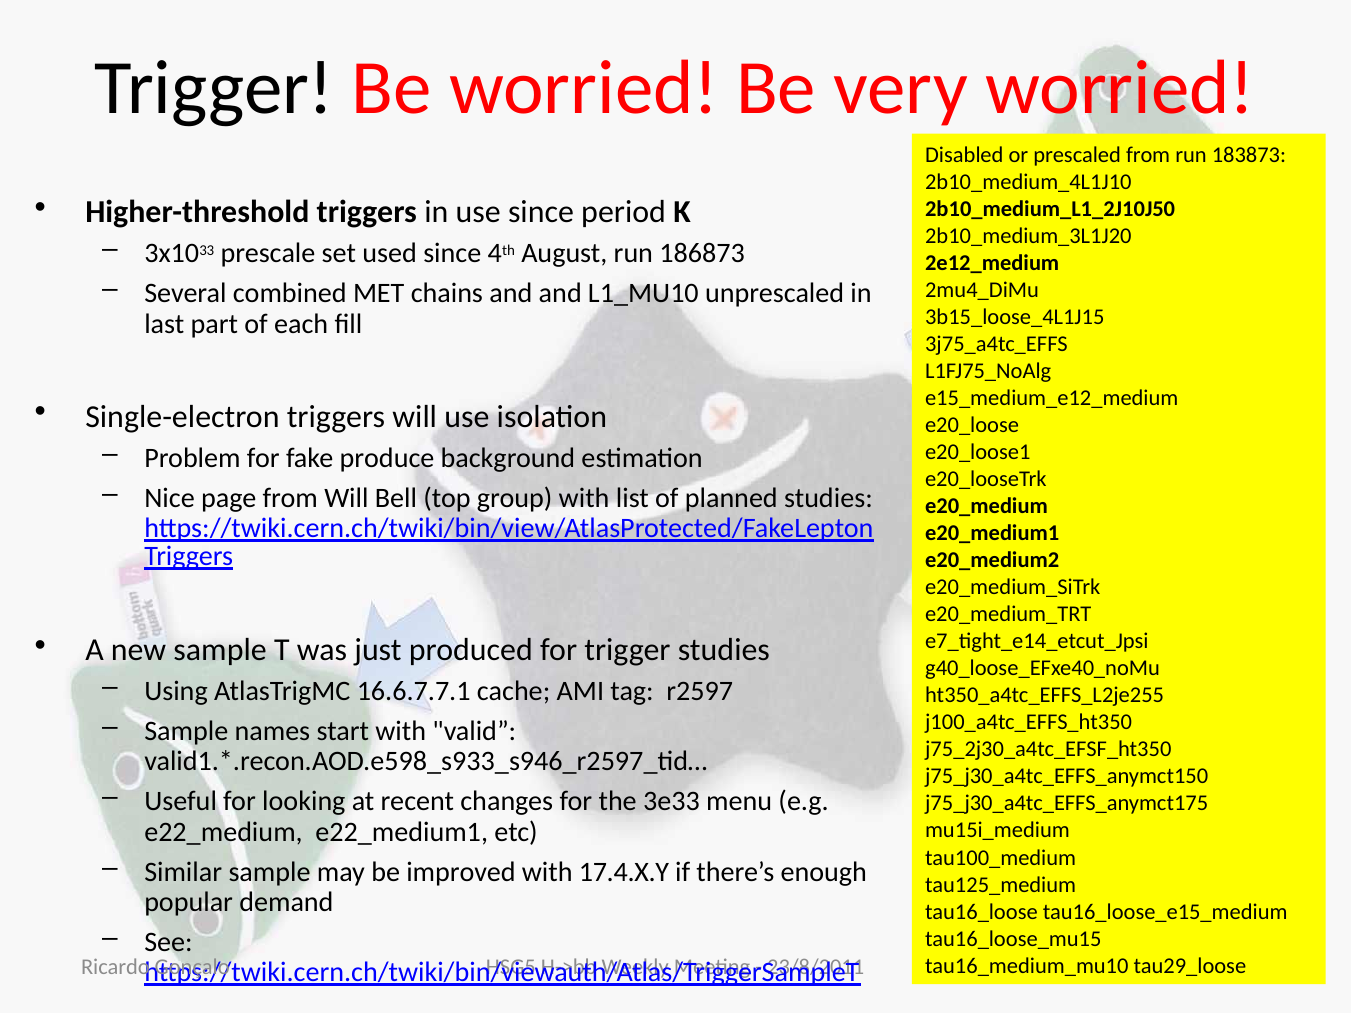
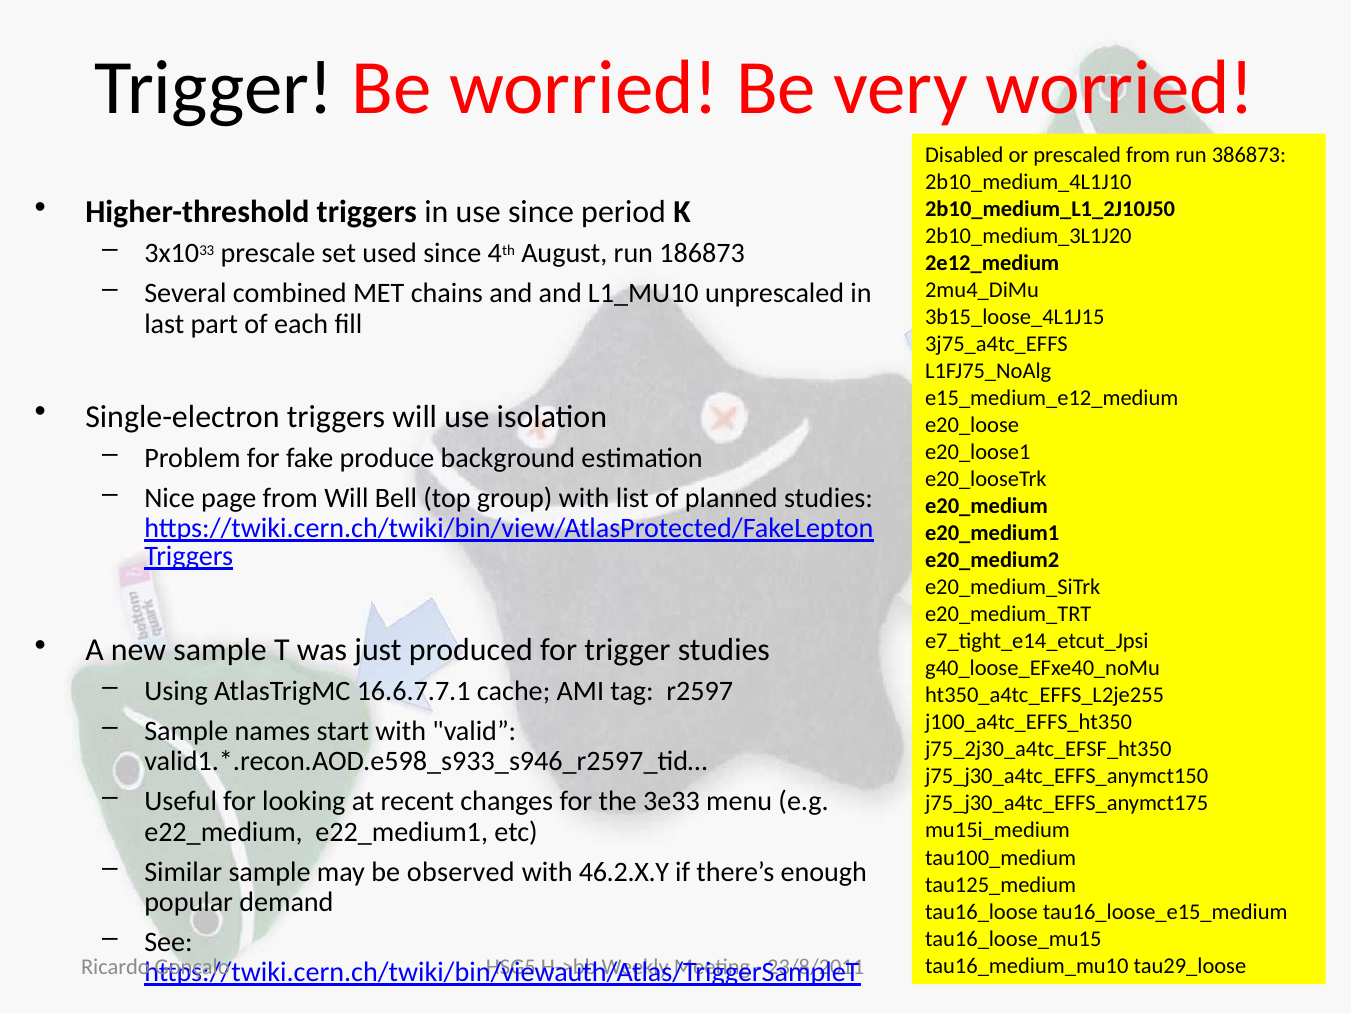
183873: 183873 -> 386873
improved: improved -> observed
17.4.X.Y: 17.4.X.Y -> 46.2.X.Y
